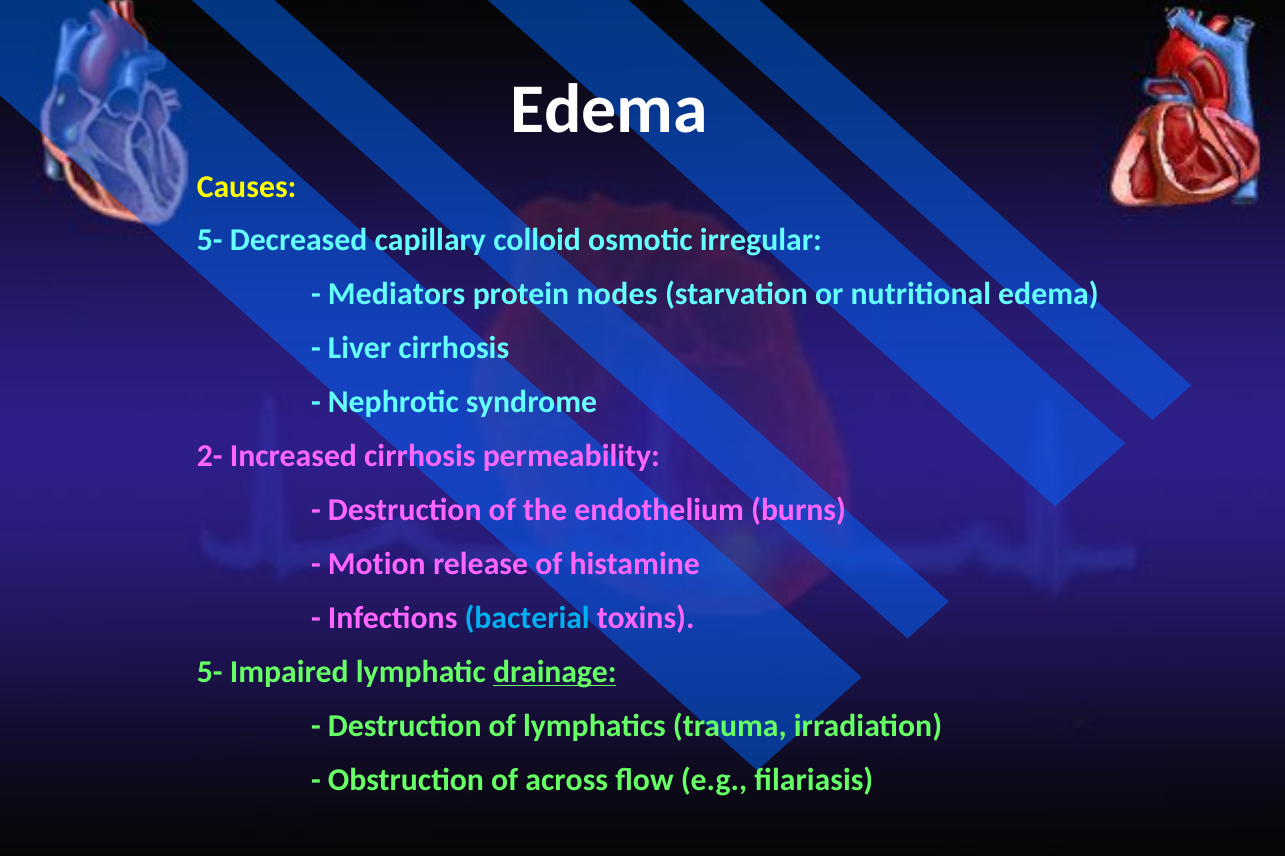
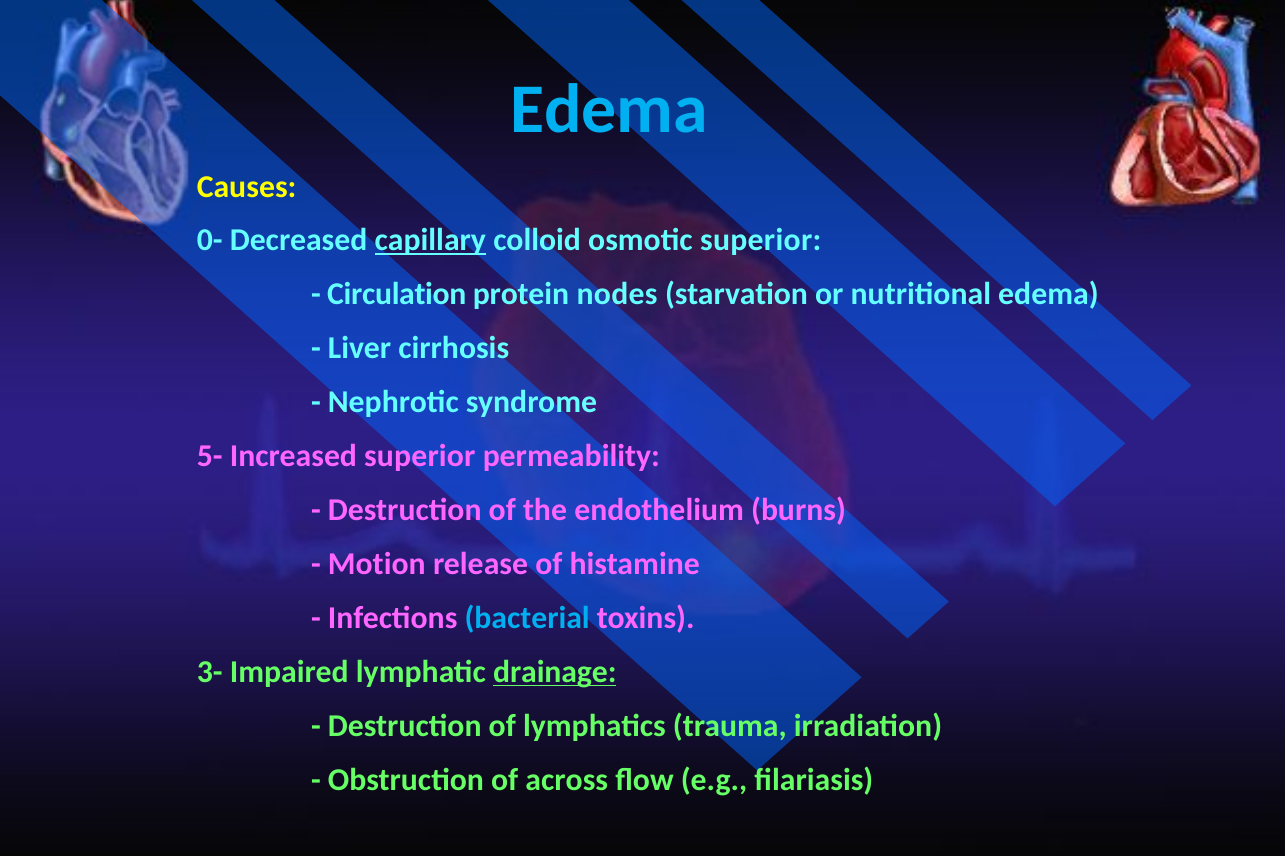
Edema at (609, 109) colour: white -> light blue
5- at (210, 241): 5- -> 0-
capillary underline: none -> present
osmotic irregular: irregular -> superior
Mediators: Mediators -> Circulation
2-: 2- -> 5-
Increased cirrhosis: cirrhosis -> superior
5- at (210, 672): 5- -> 3-
